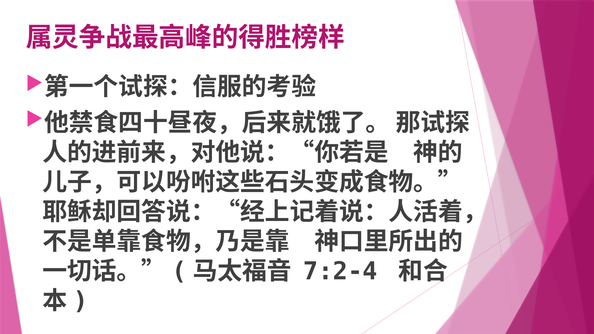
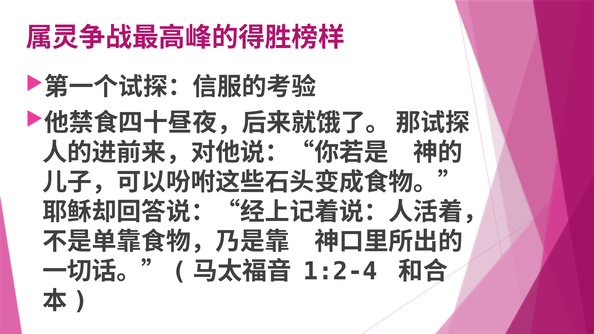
7:2-4: 7:2-4 -> 1:2-4
